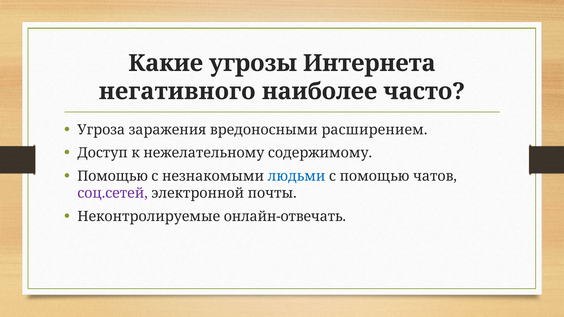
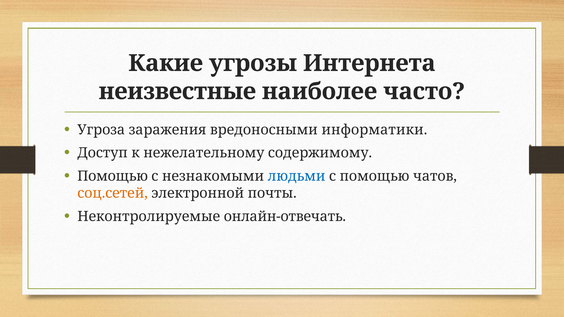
негативного: негативного -> неизвестные
расширением: расширением -> информатики
соц.сетей colour: purple -> orange
